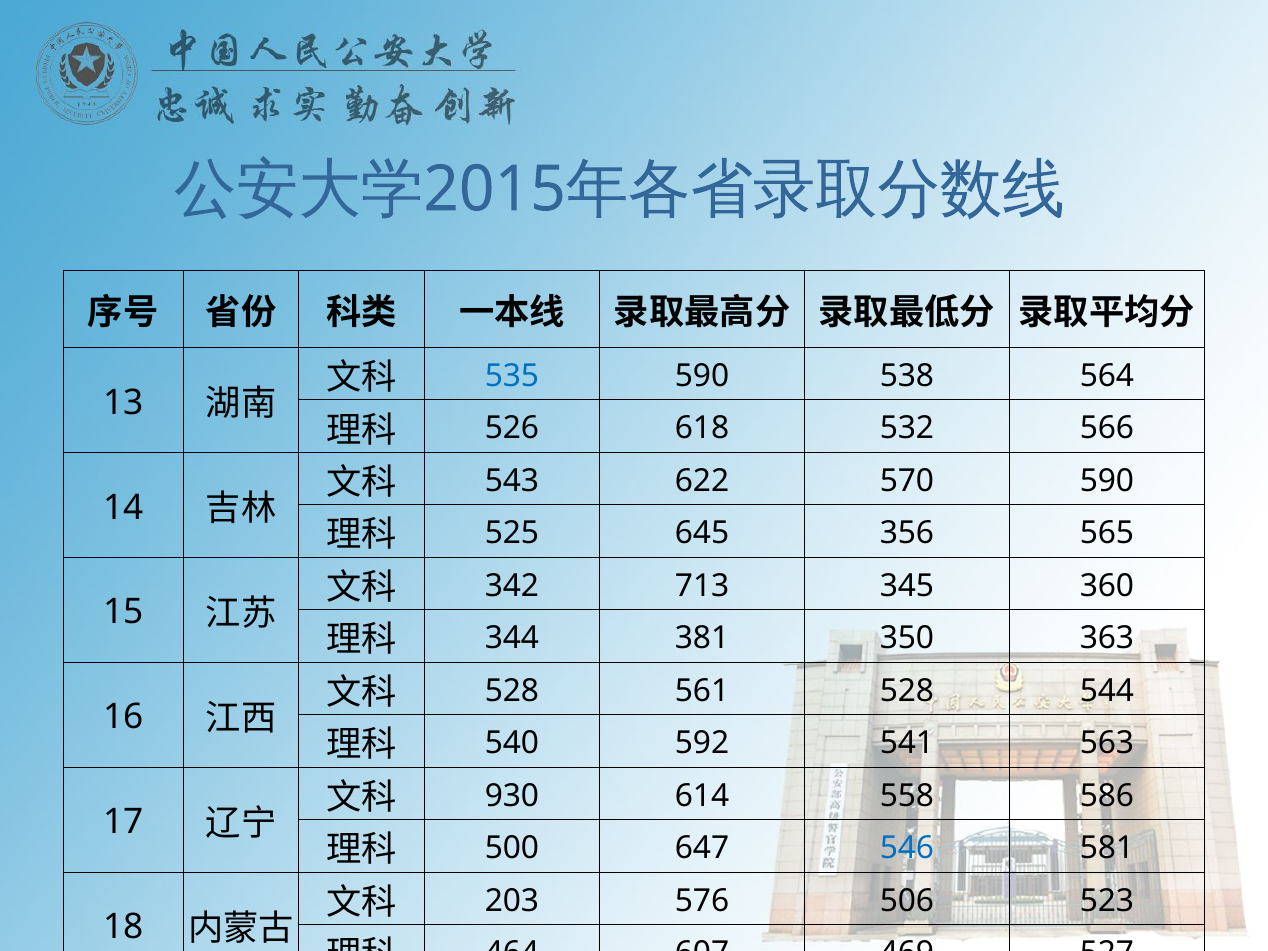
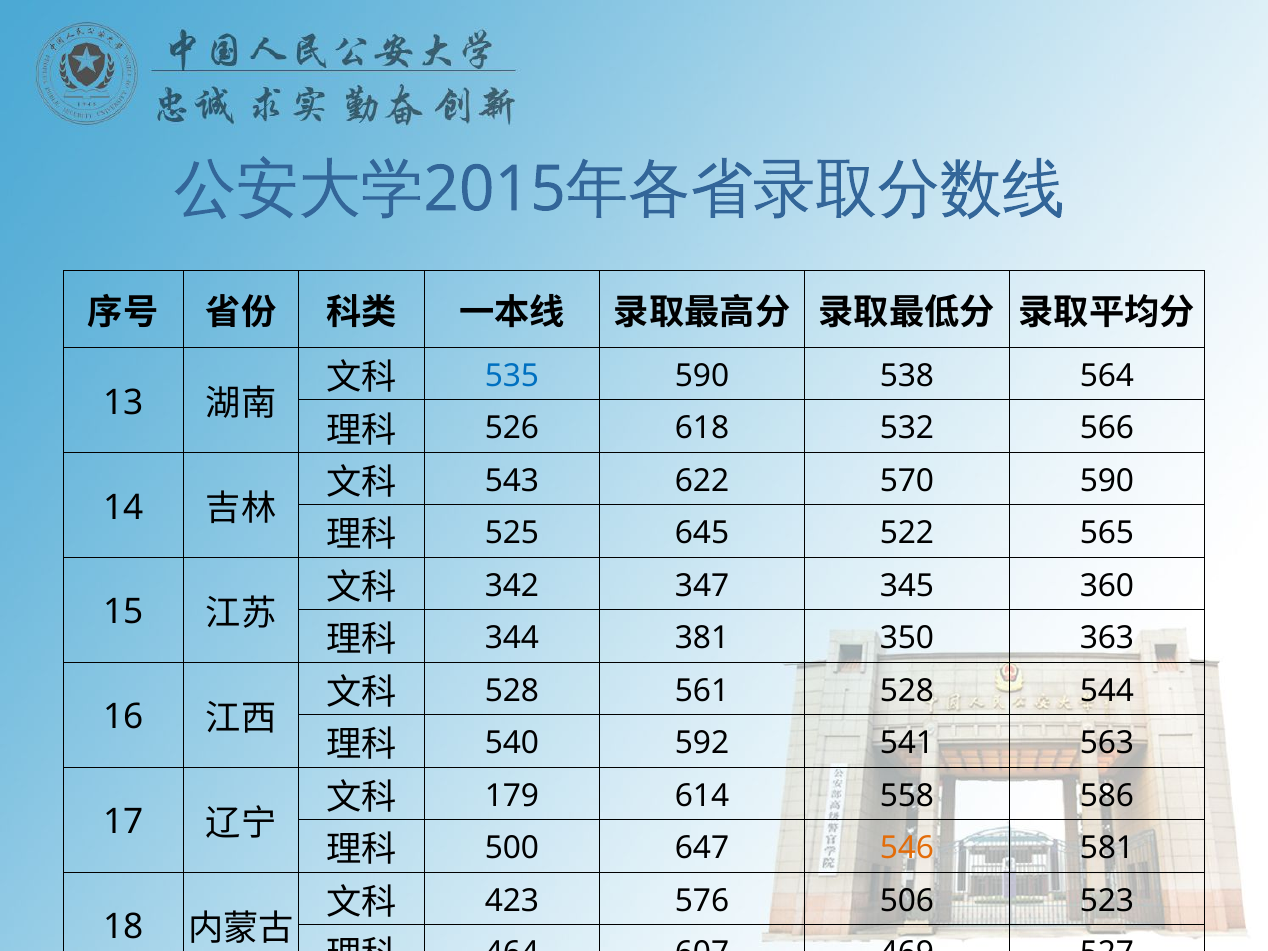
356: 356 -> 522
713: 713 -> 347
930: 930 -> 179
546 colour: blue -> orange
203: 203 -> 423
